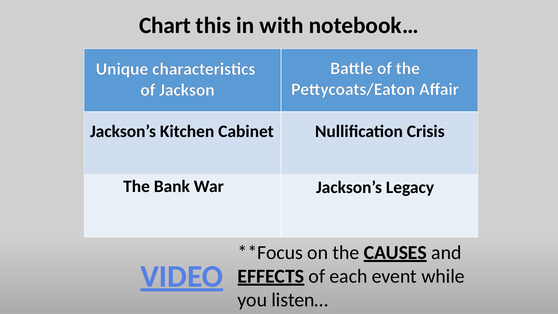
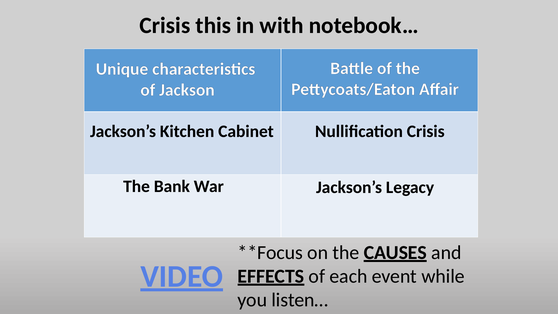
Chart at (165, 26): Chart -> Crisis
